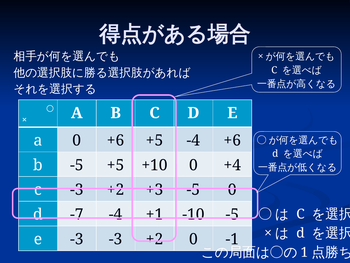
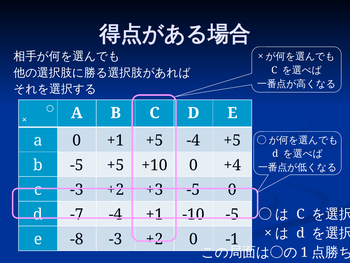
0 +6: +6 -> +1
-4 +6: +6 -> +5
e -3: -3 -> -8
